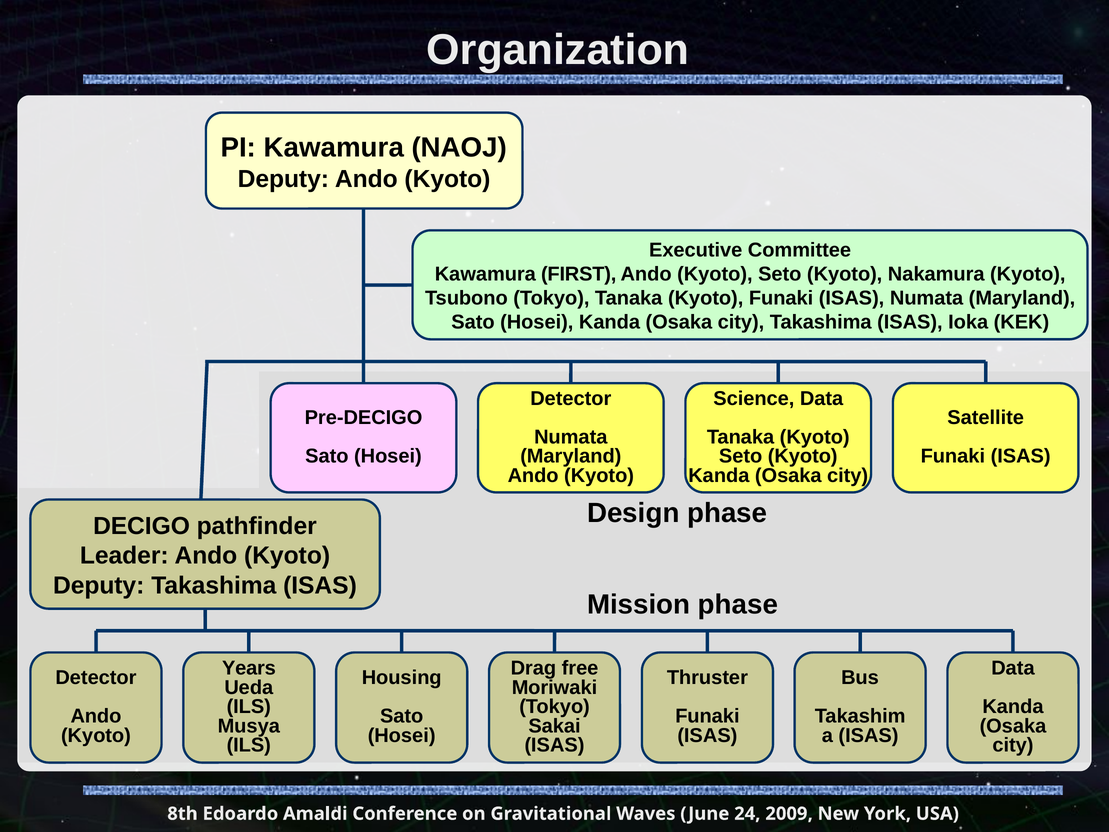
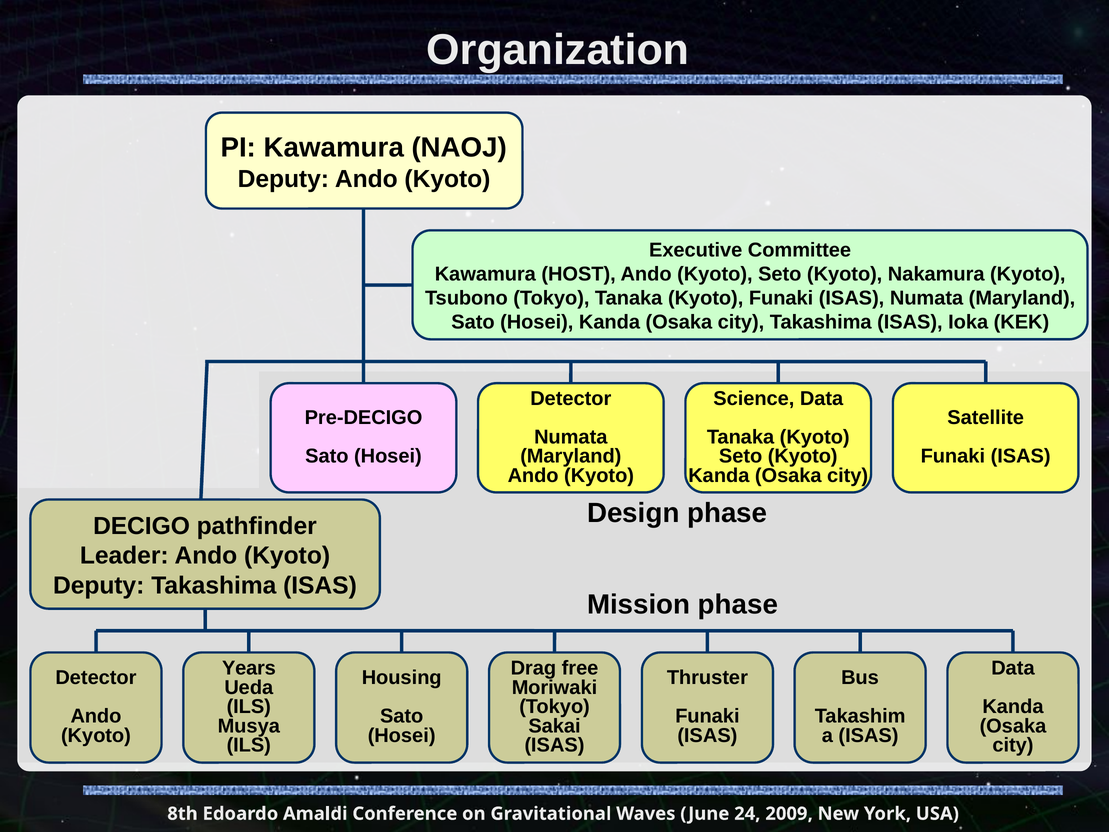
FIRST: FIRST -> HOST
